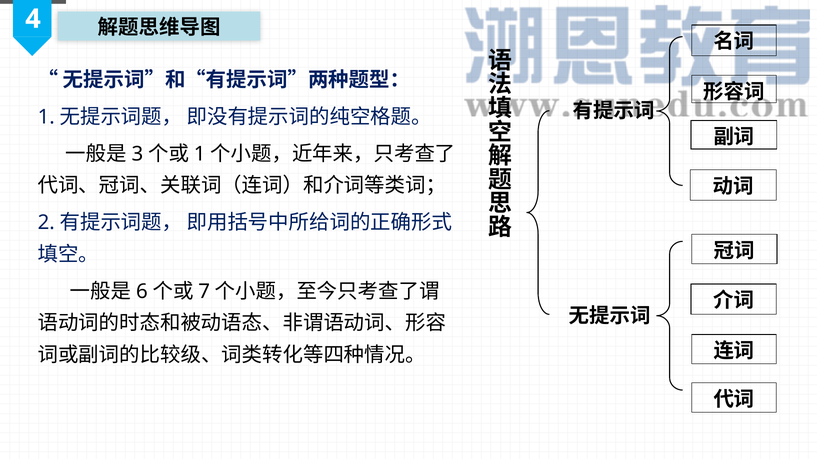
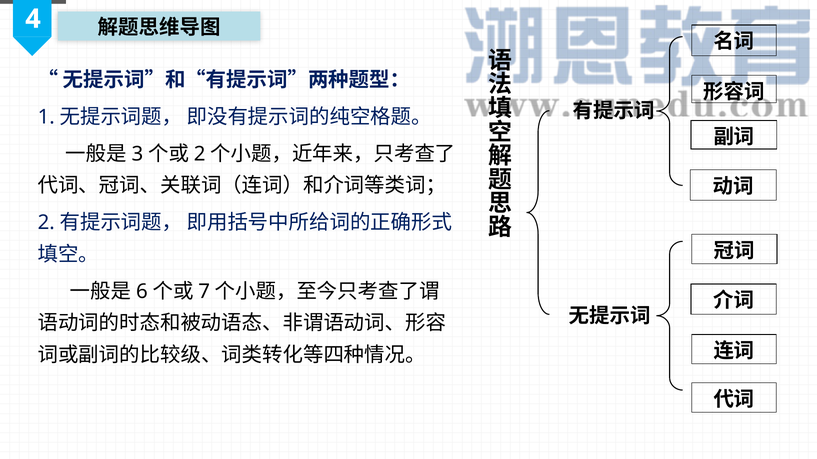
1 at (200, 154): 1 -> 2
